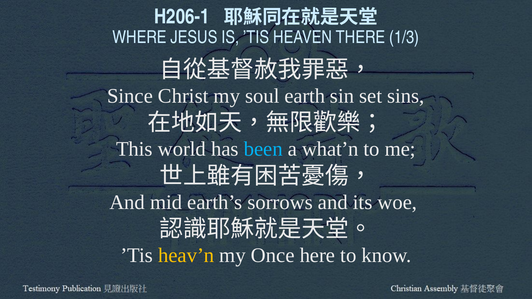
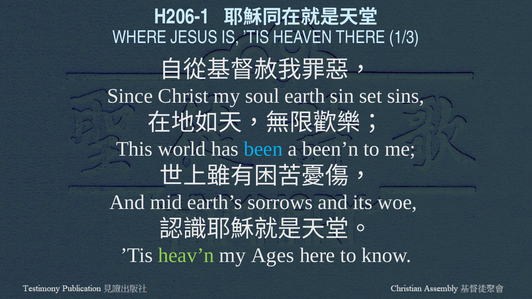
what’n: what’n -> been’n
heav’n colour: yellow -> light green
Once: Once -> Ages
